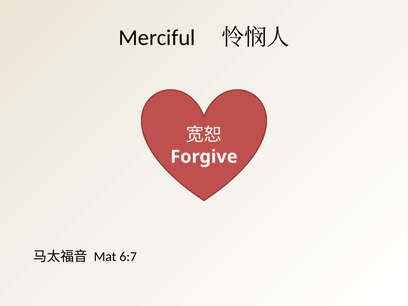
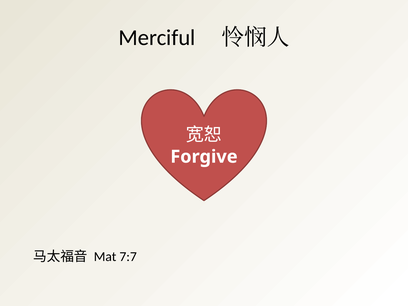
6:7: 6:7 -> 7:7
